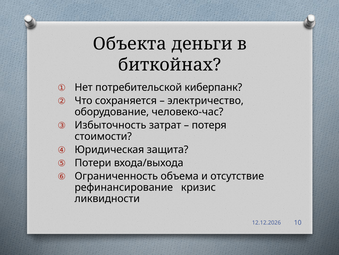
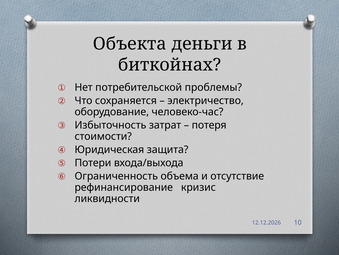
киберпанк: киберпанк -> проблемы
